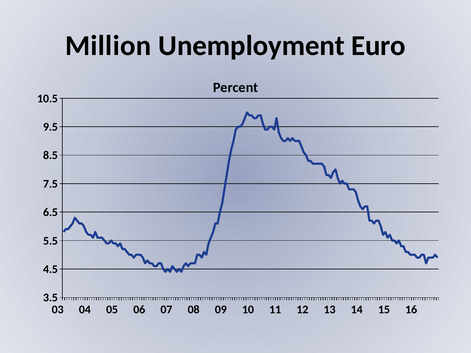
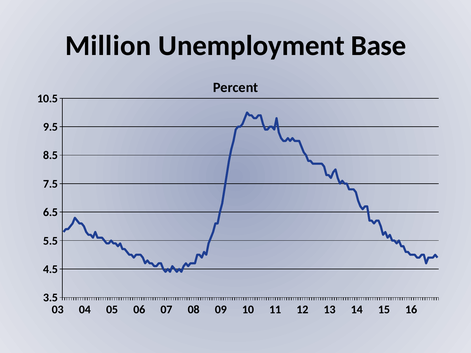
Euro: Euro -> Base
